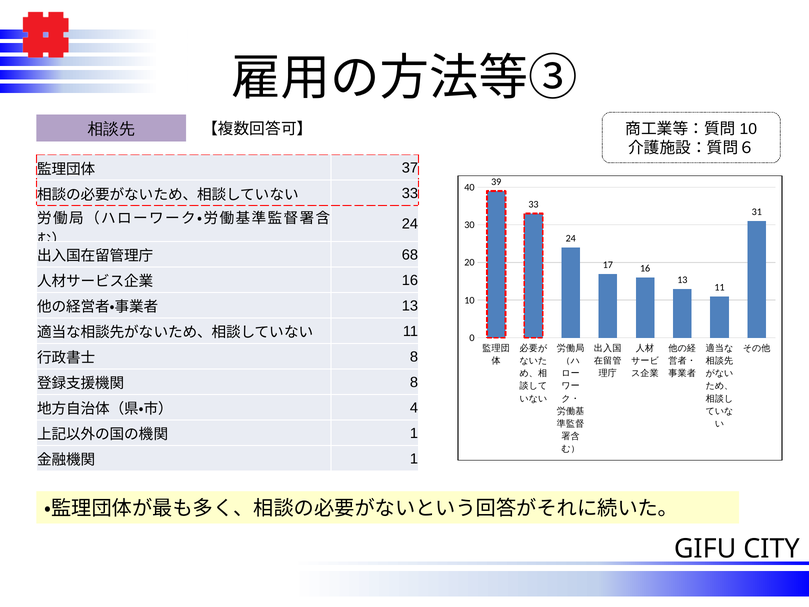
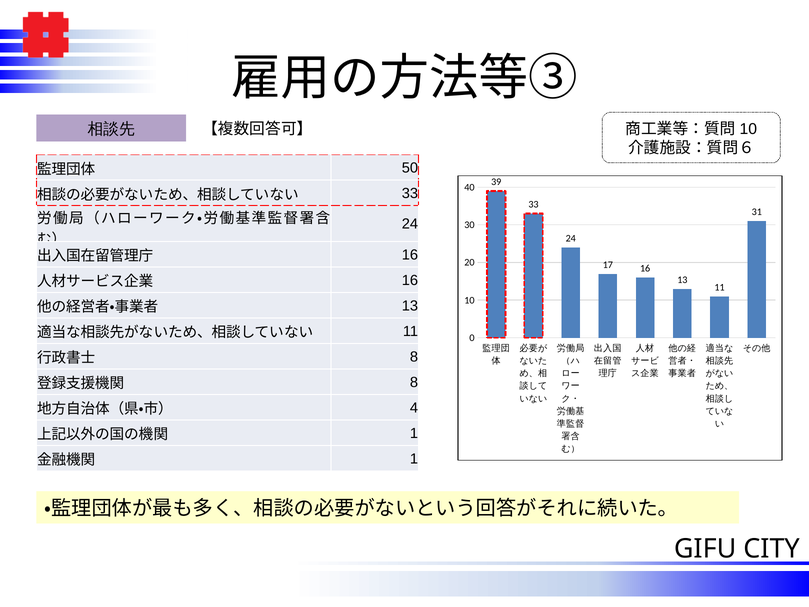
37: 37 -> 50
68 at (410, 255): 68 -> 16
